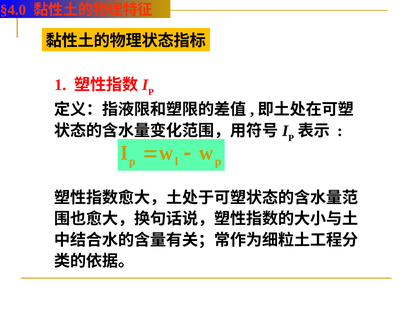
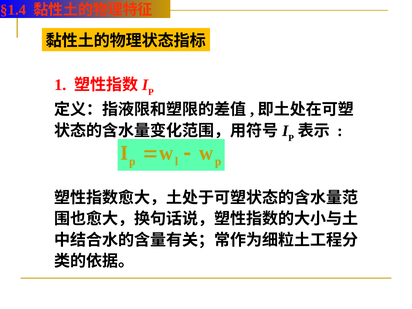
§4.0: §4.0 -> §1.4
